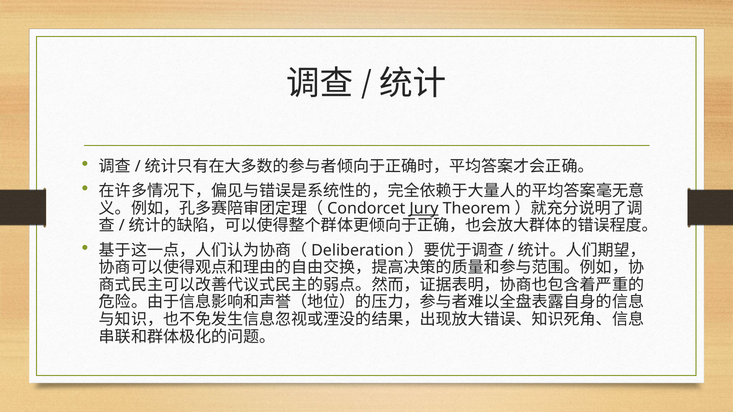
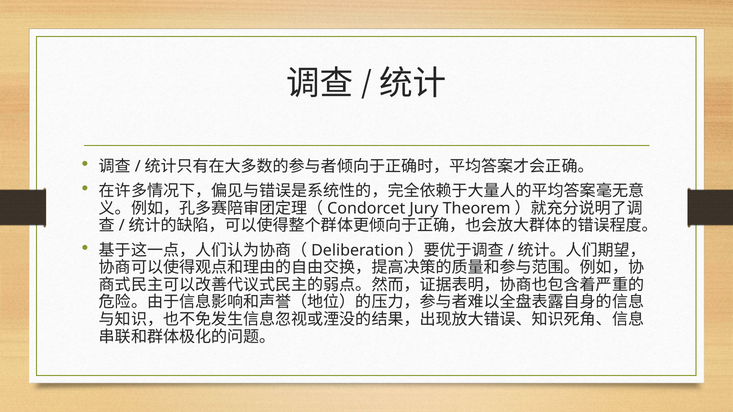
Jury underline: present -> none
